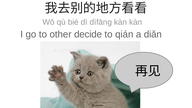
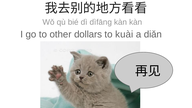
decide: decide -> dollars
qián: qián -> kuài
